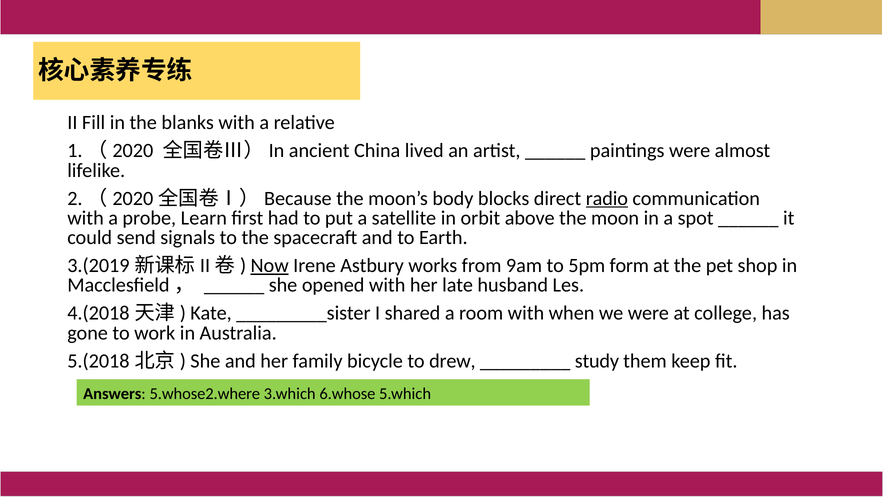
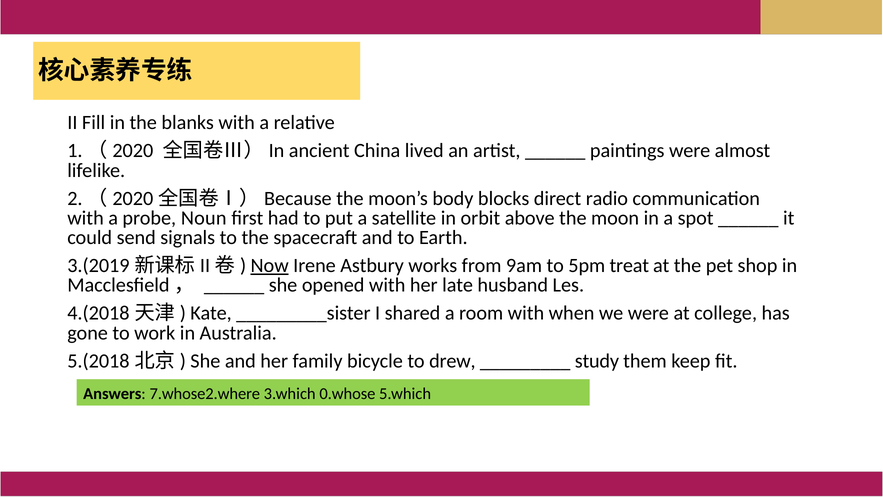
radio underline: present -> none
Learn: Learn -> Noun
form: form -> treat
5.whose2.where: 5.whose2.where -> 7.whose2.where
6.whose: 6.whose -> 0.whose
